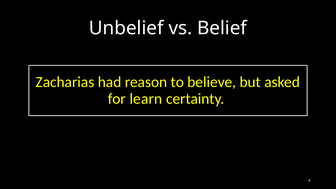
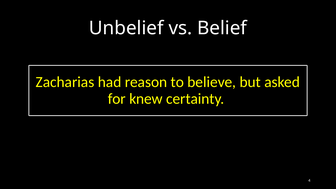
learn: learn -> knew
